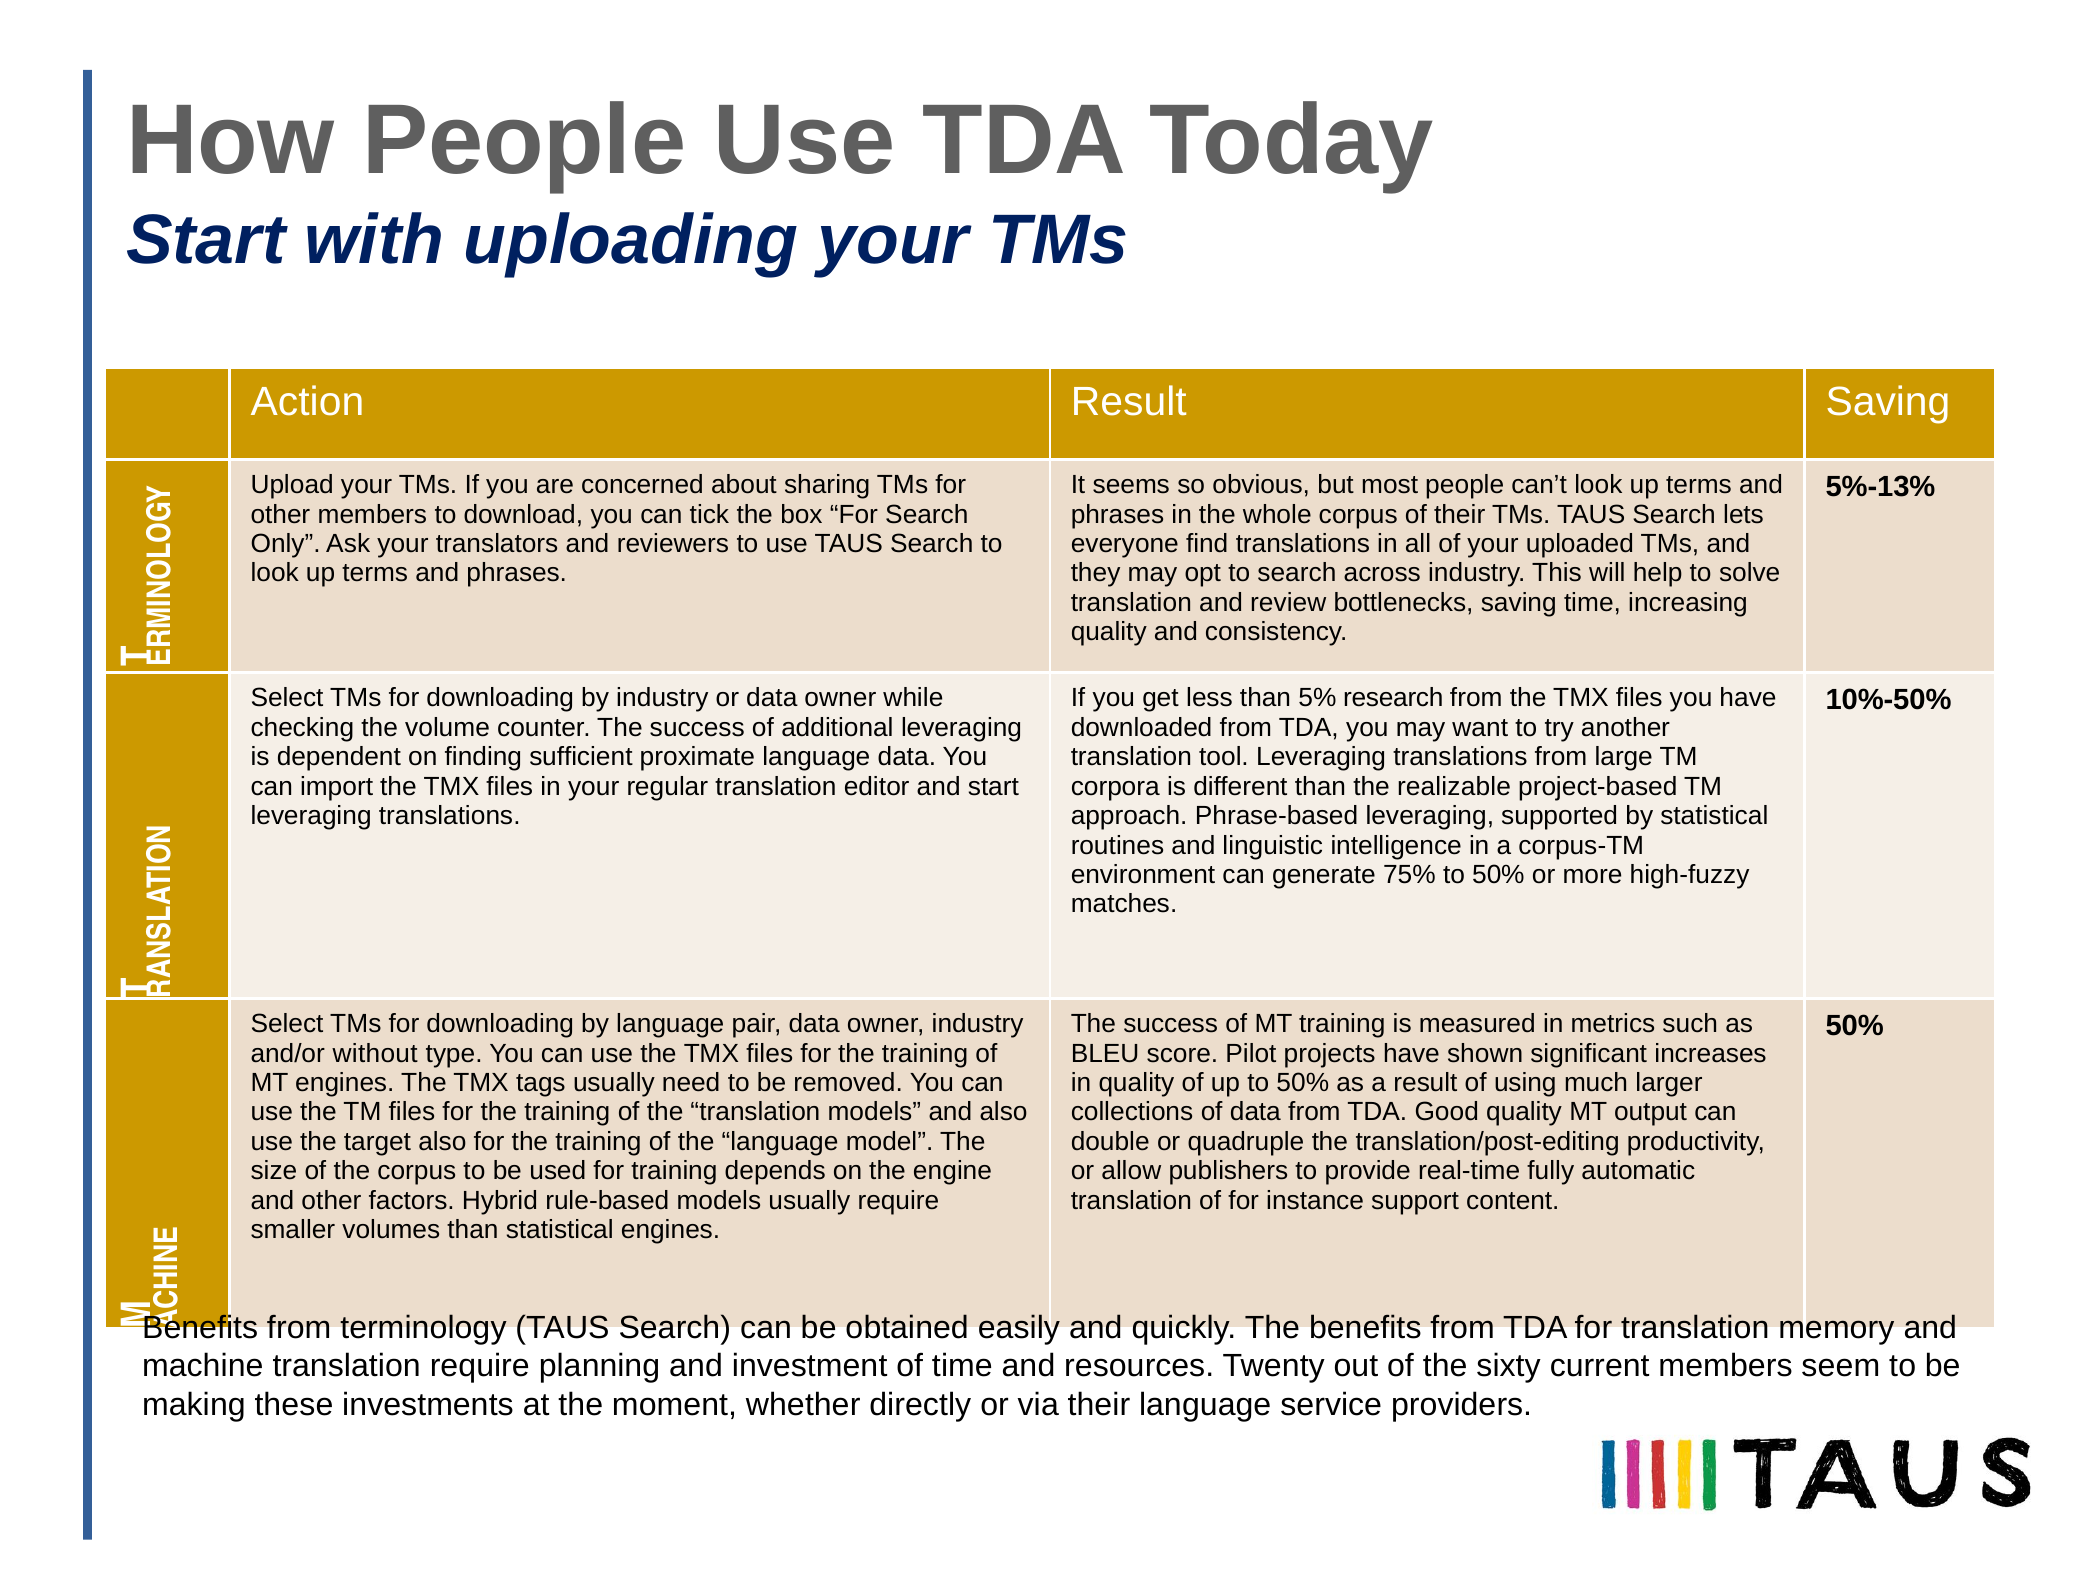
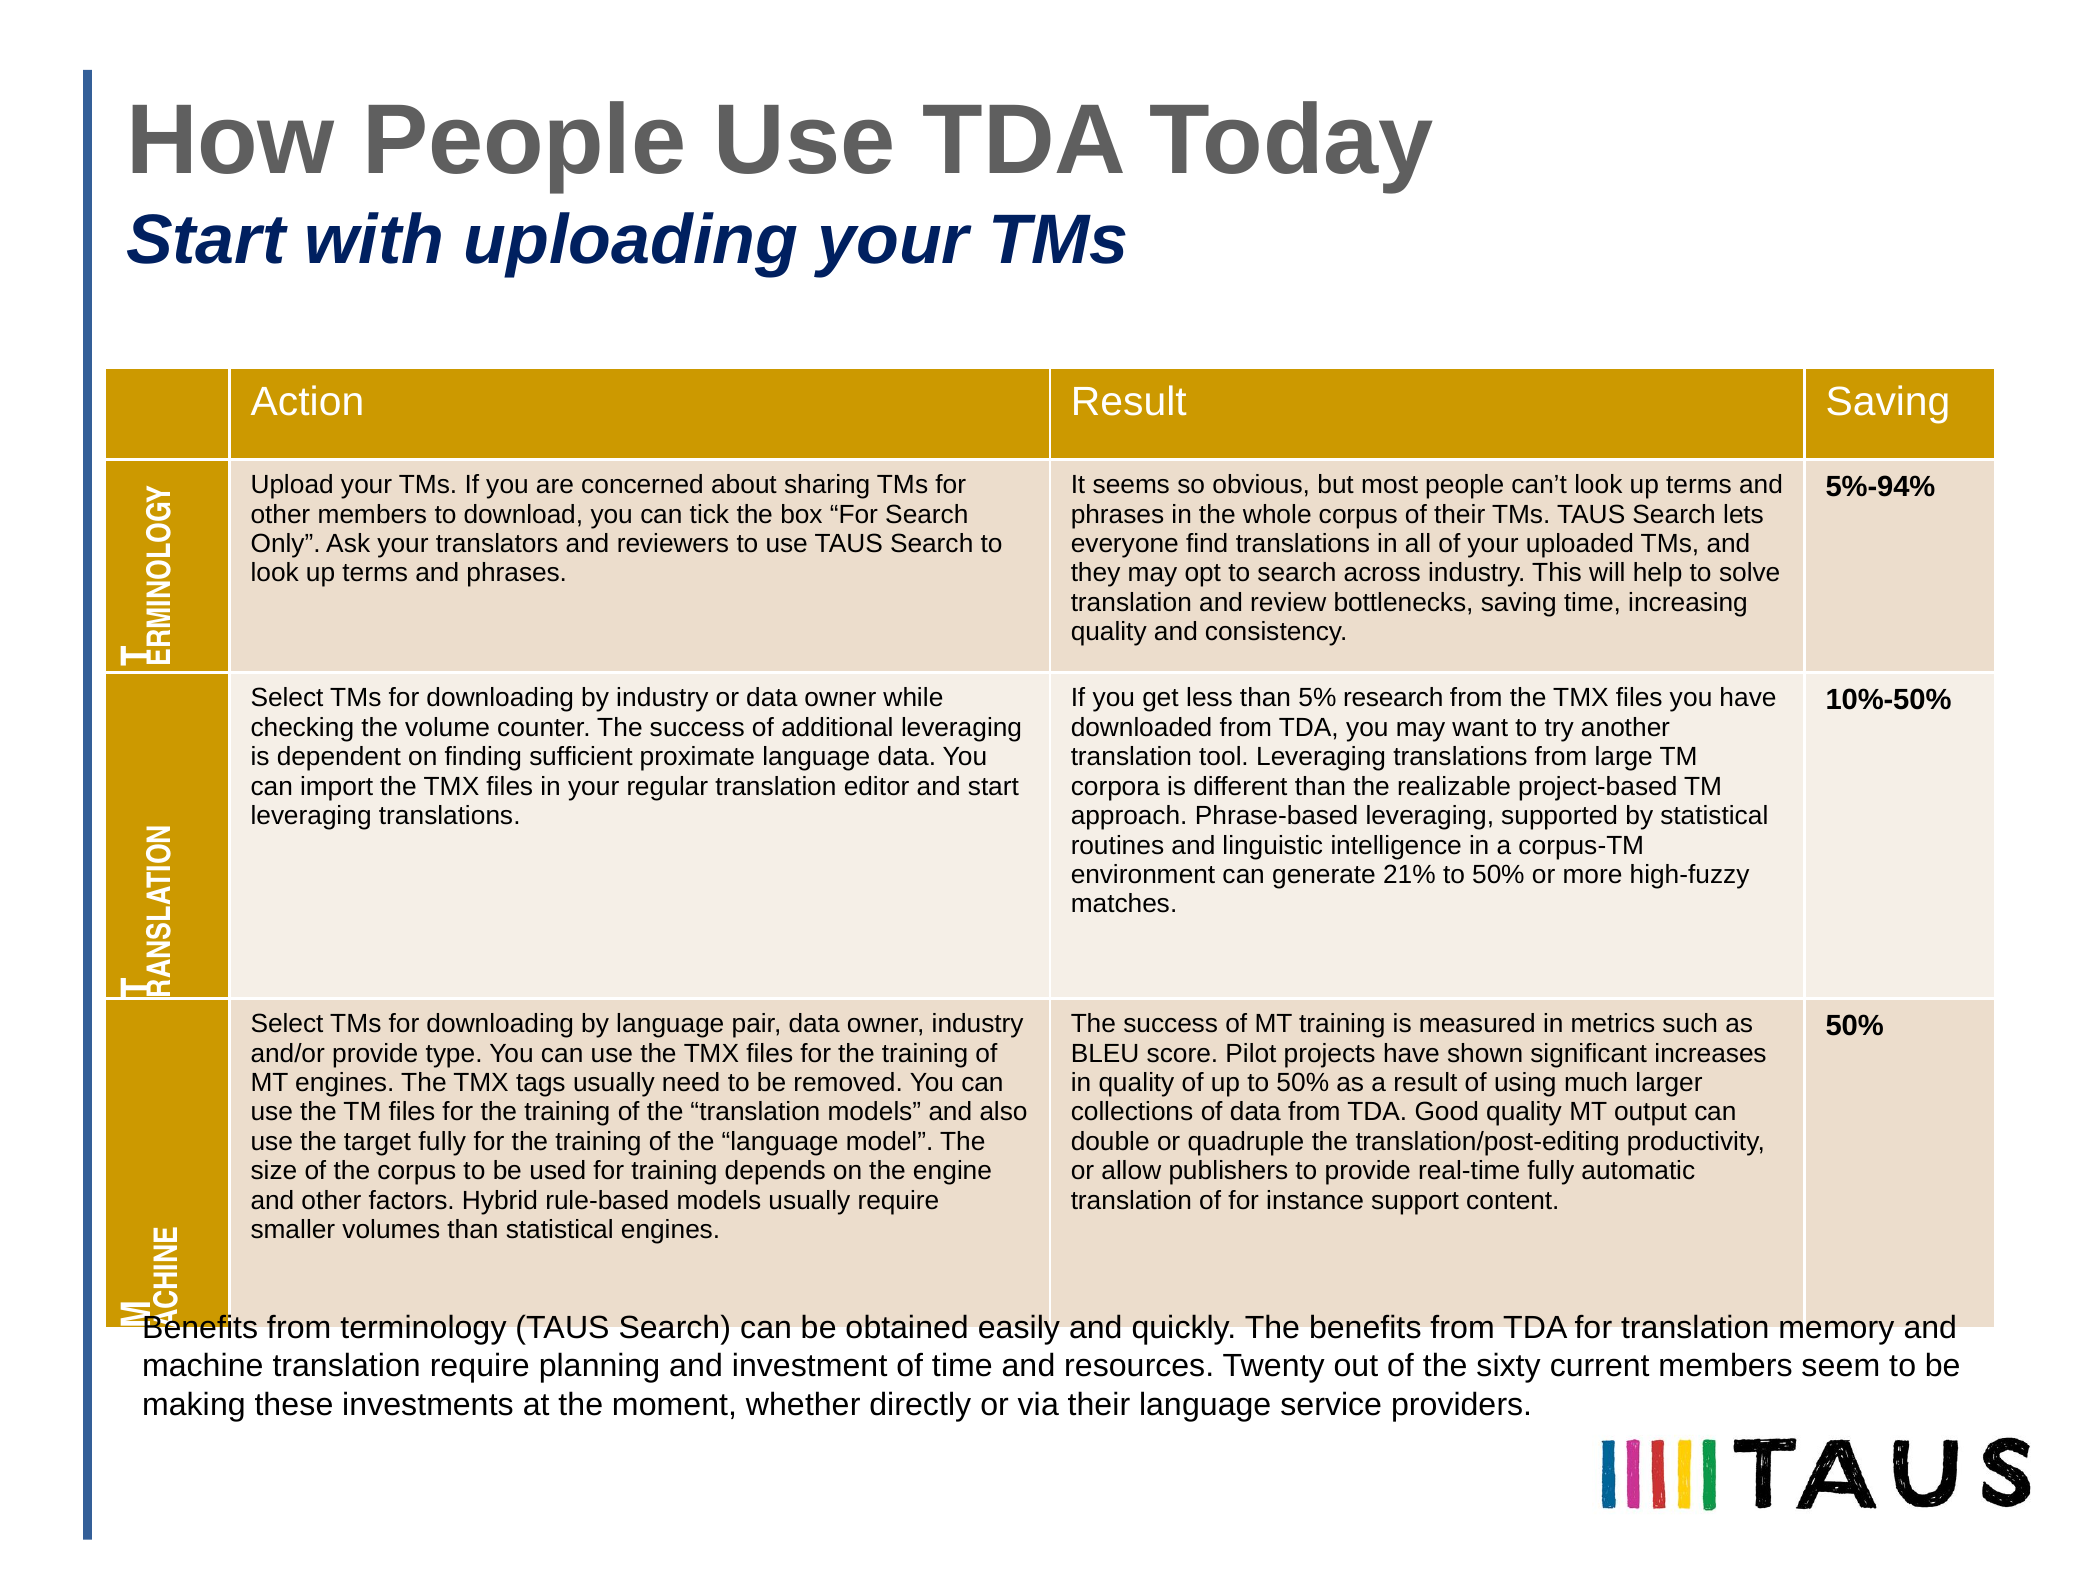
5%-13%: 5%-13% -> 5%-94%
75%: 75% -> 21%
and/or without: without -> provide
target also: also -> fully
